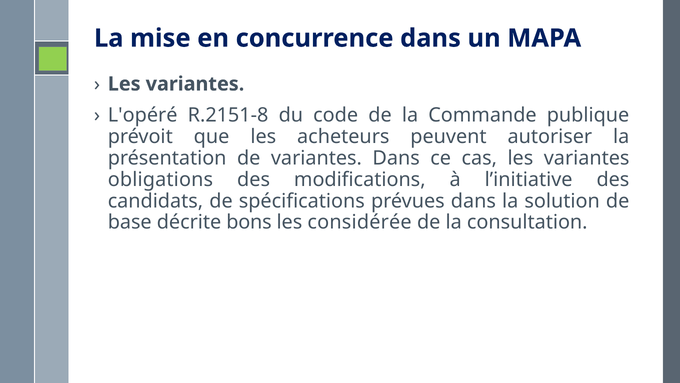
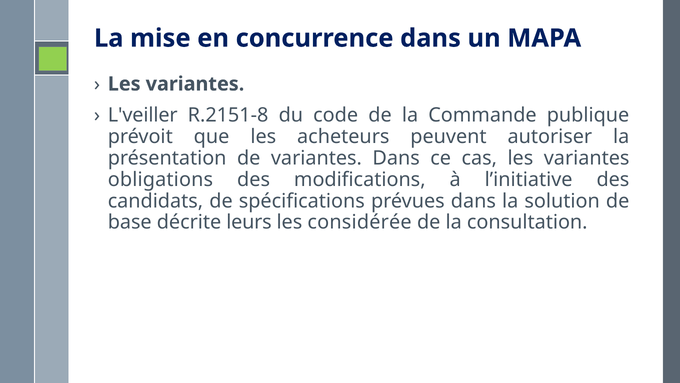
L'opéré: L'opéré -> L'veiller
bons: bons -> leurs
